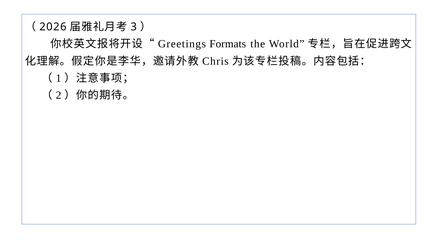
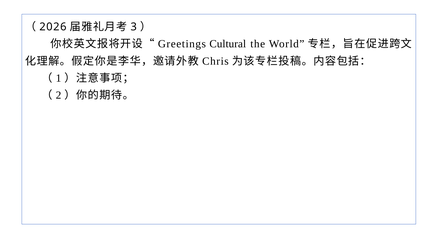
Formats: Formats -> Cultural
